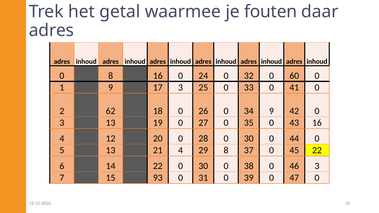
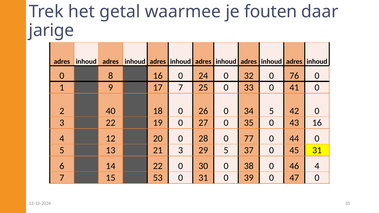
adres at (51, 30): adres -> jarige
60: 60 -> 76
17 3: 3 -> 7
62: 62 -> 40
34 9: 9 -> 5
3 13: 13 -> 22
28 0 30: 30 -> 77
21 4: 4 -> 3
29 8: 8 -> 5
45 22: 22 -> 31
46 3: 3 -> 4
93: 93 -> 53
